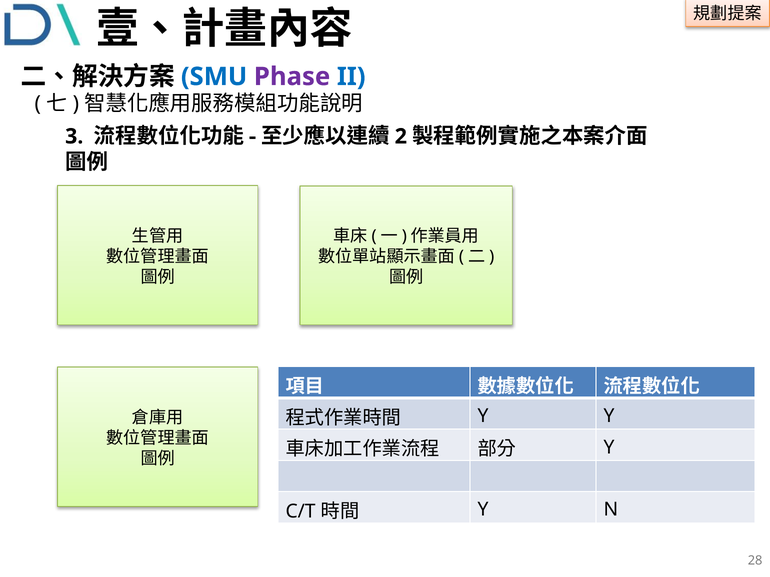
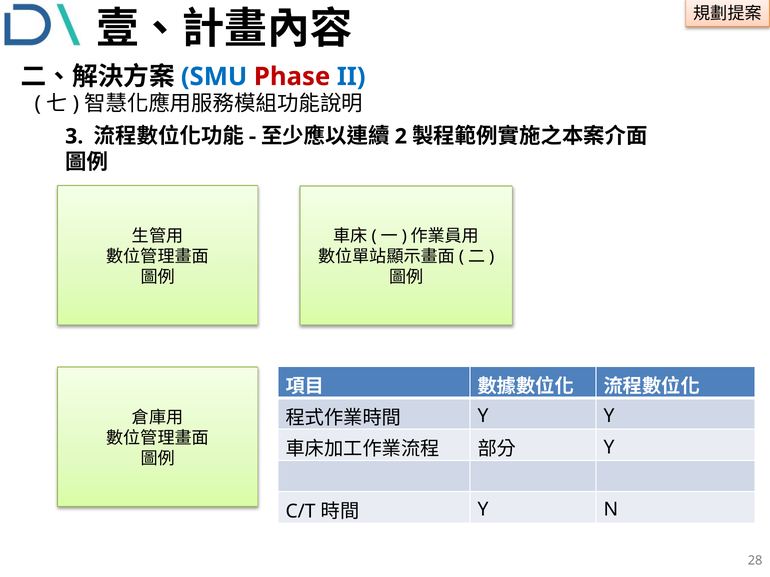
Phase colour: purple -> red
